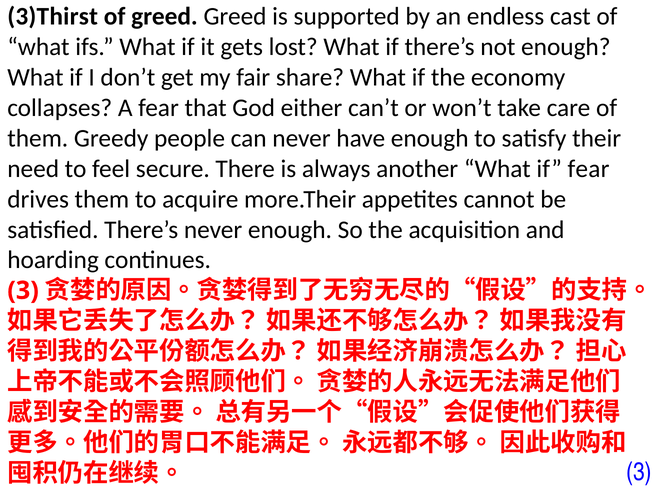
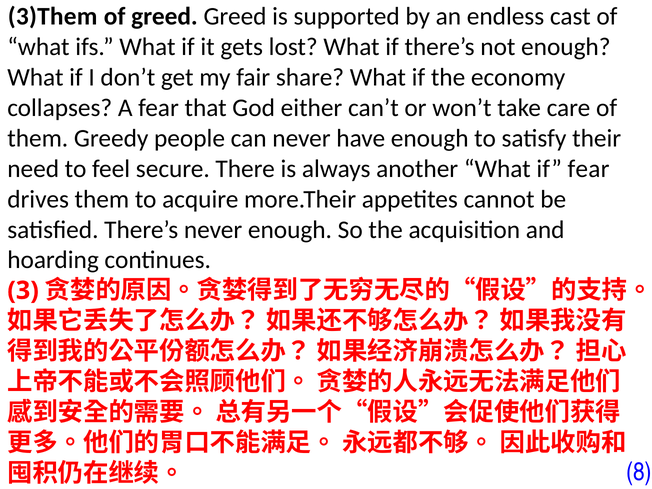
3)Thirst: 3)Thirst -> 3)Them
3 at (639, 472): 3 -> 8
